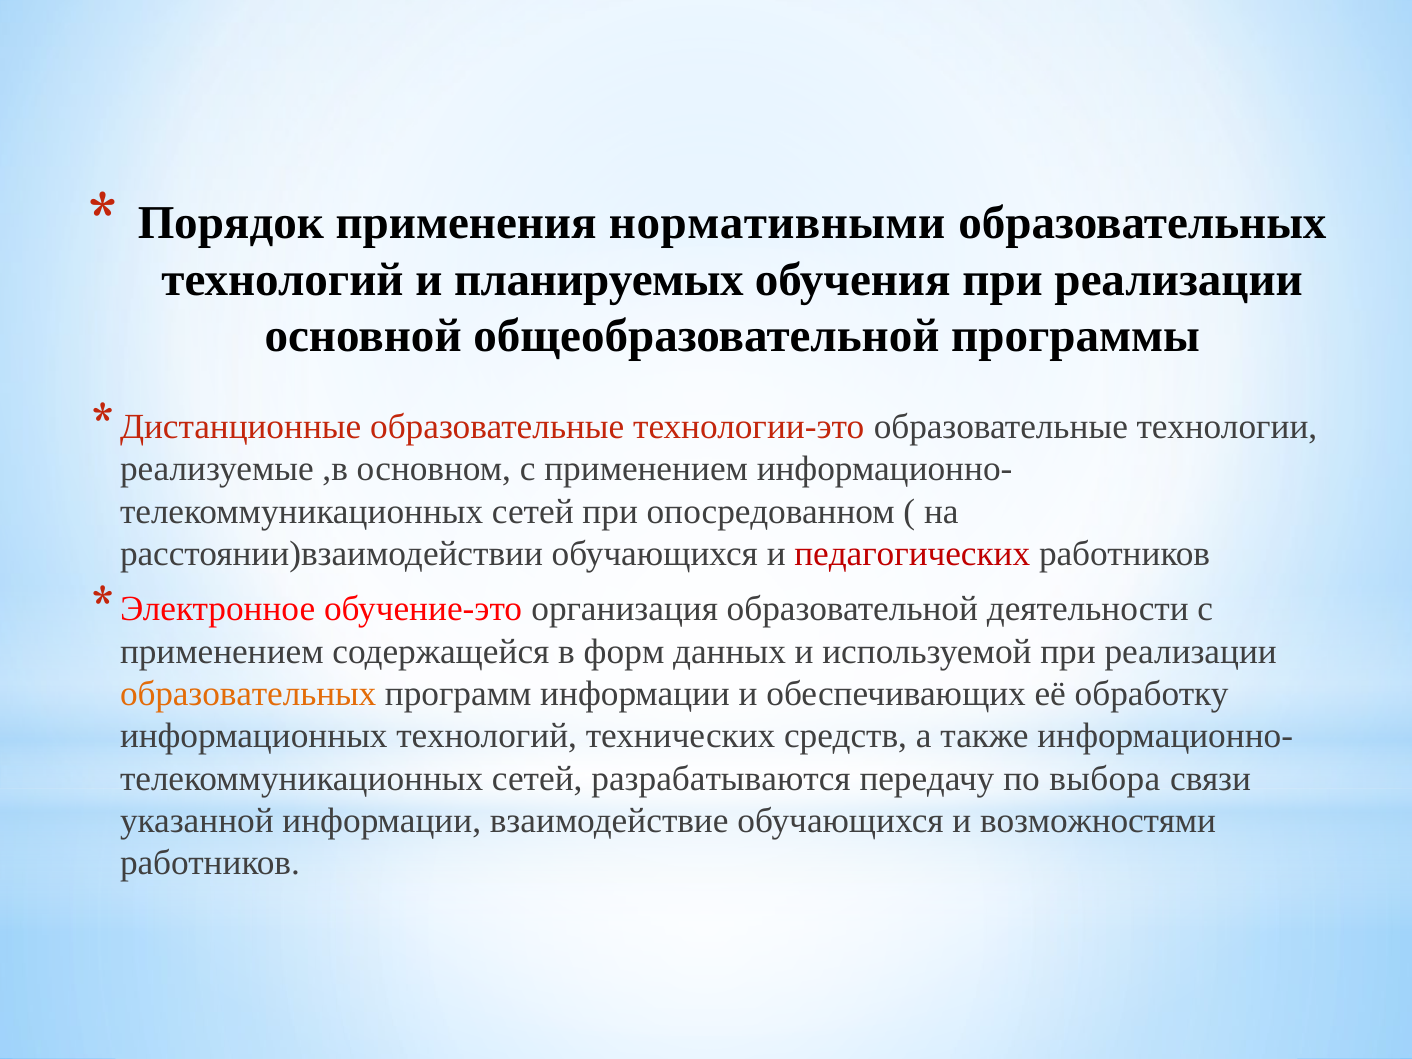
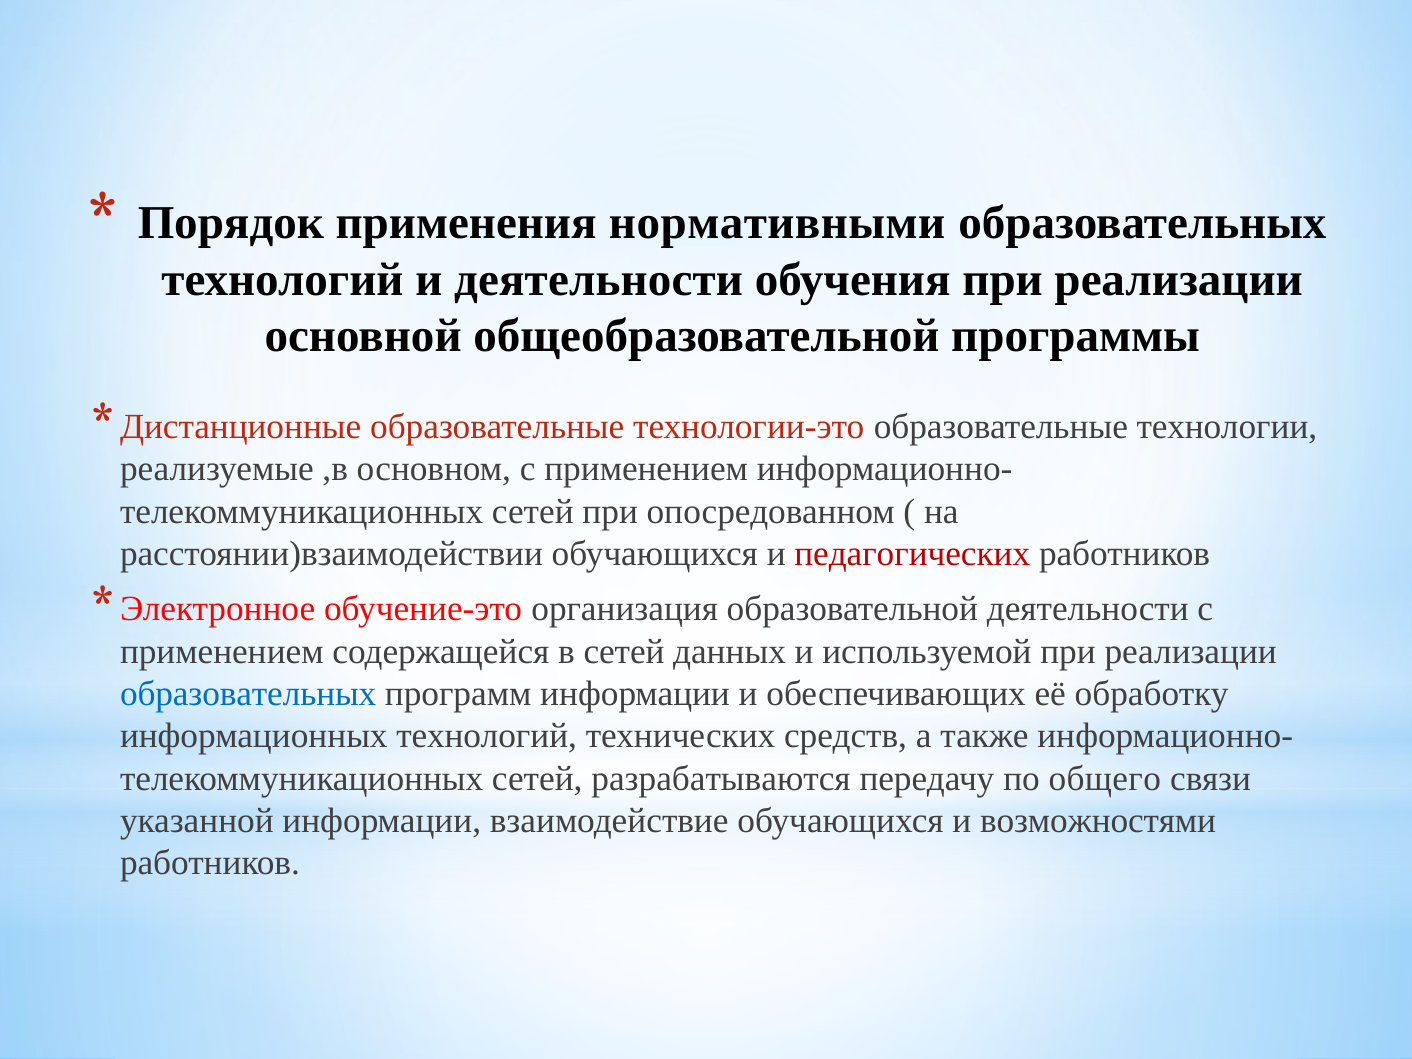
и планируемых: планируемых -> деятельности
в форм: форм -> сетей
образовательных at (248, 694) colour: orange -> blue
выбора: выбора -> общего
